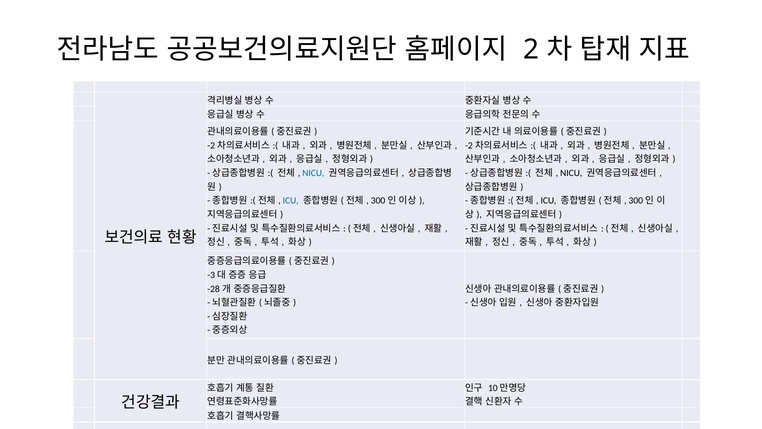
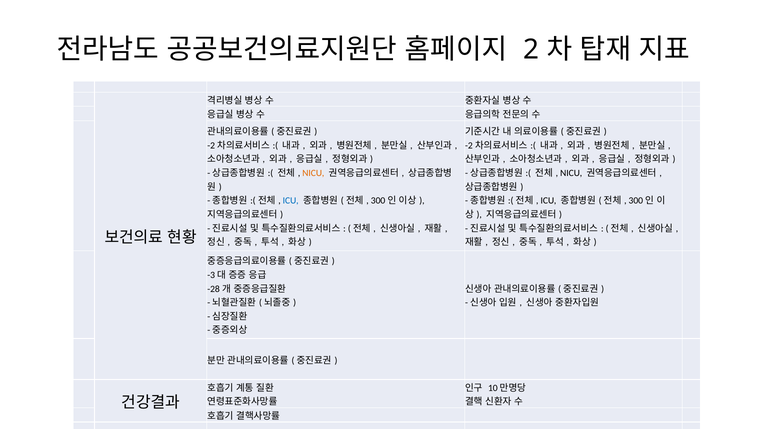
NICU at (313, 173) colour: blue -> orange
